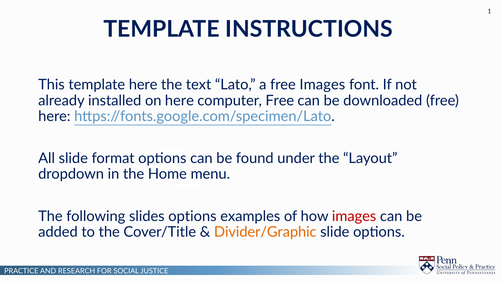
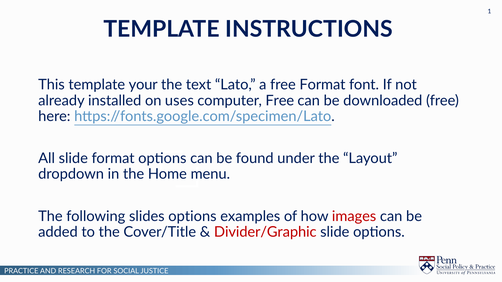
template here: here -> your
free Images: Images -> Format
on here: here -> uses
Divider/Graphic colour: orange -> red
